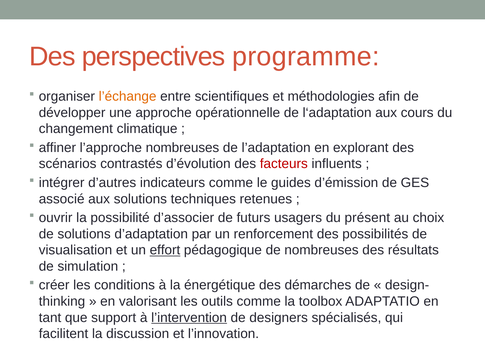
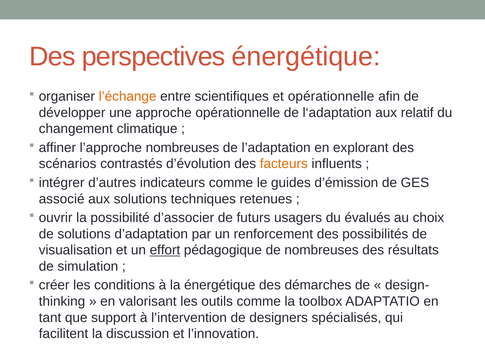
perspectives programme: programme -> énergétique
et méthodologies: méthodologies -> opérationnelle
cours: cours -> relatif
facteurs colour: red -> orange
présent: présent -> évalués
l’intervention underline: present -> none
